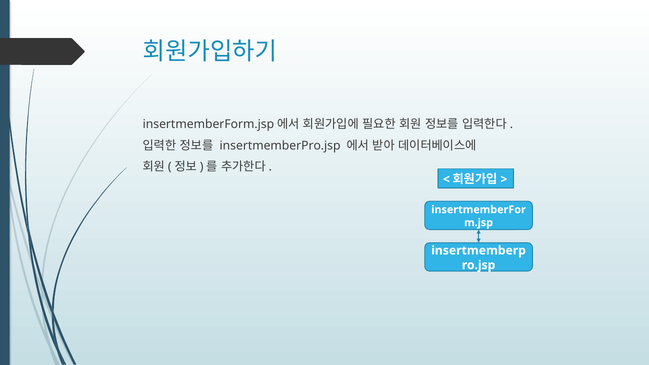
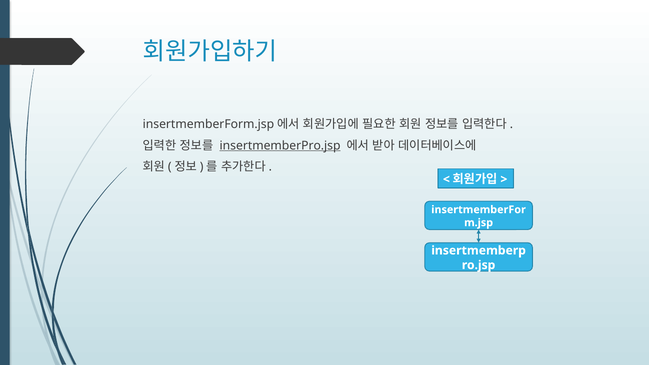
insertmemberPro.jsp underline: none -> present
